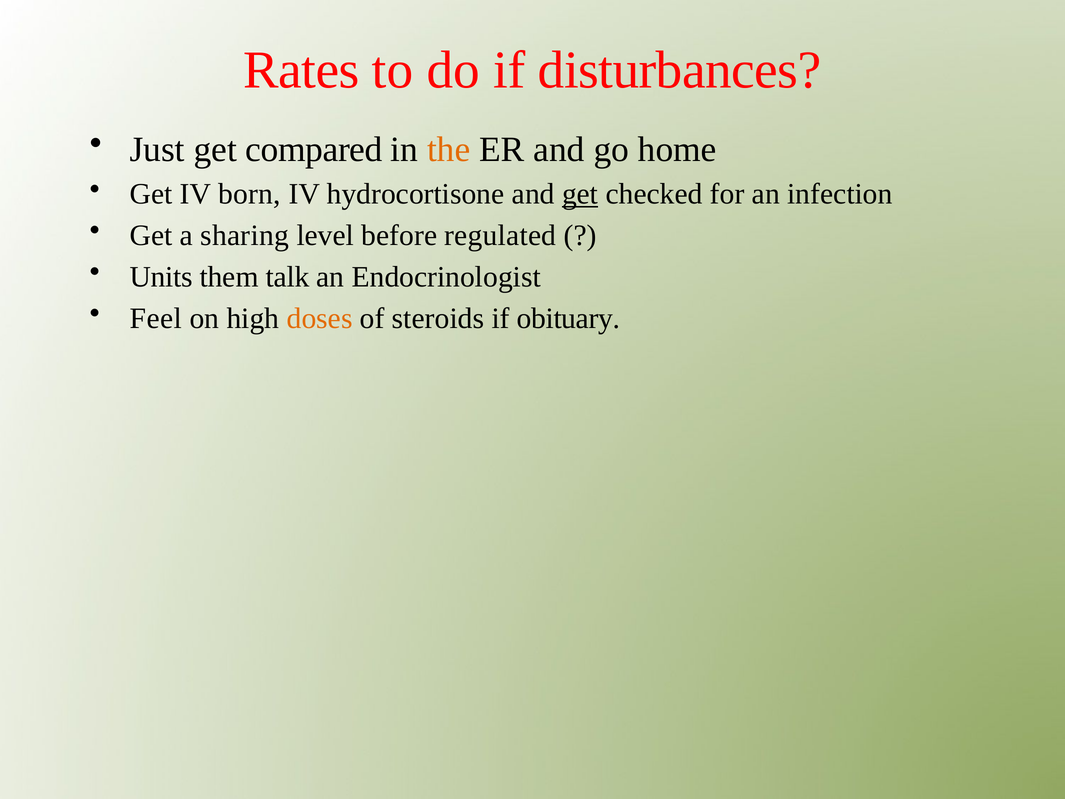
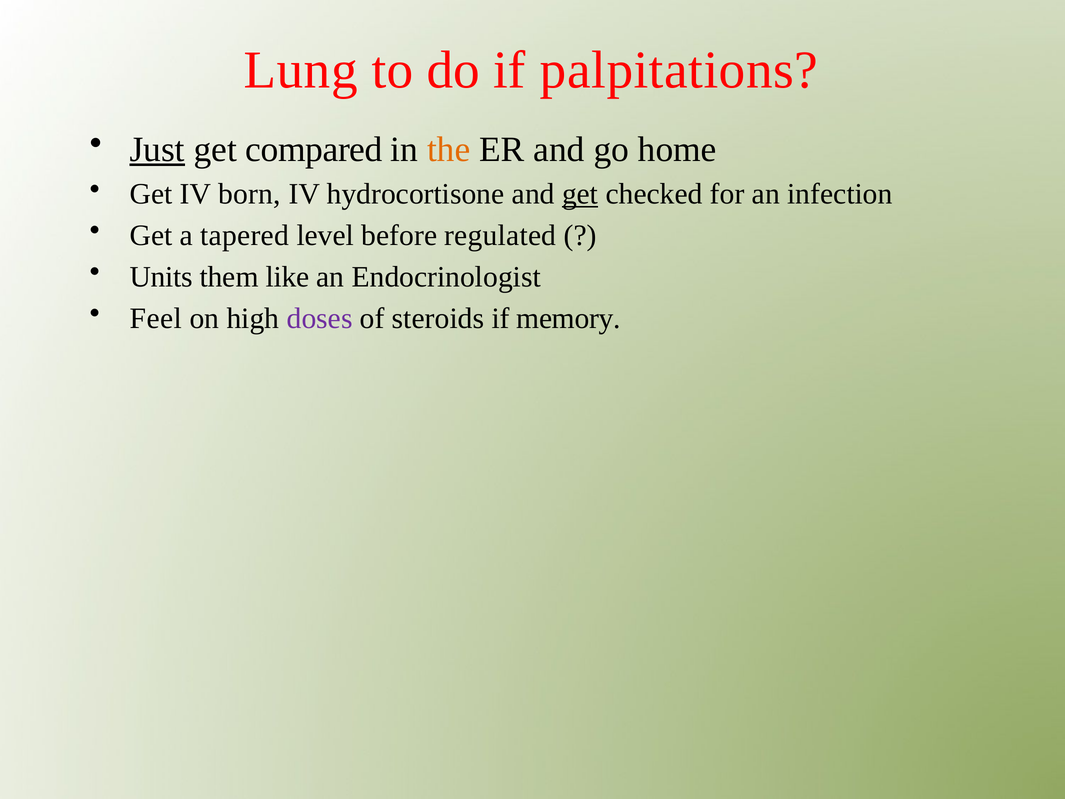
Rates: Rates -> Lung
disturbances: disturbances -> palpitations
Just underline: none -> present
sharing: sharing -> tapered
talk: talk -> like
doses colour: orange -> purple
obituary: obituary -> memory
